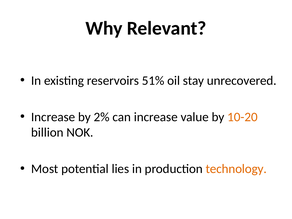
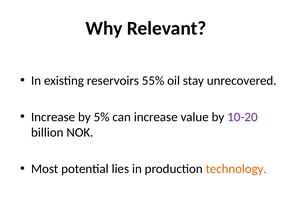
51%: 51% -> 55%
2%: 2% -> 5%
10-20 colour: orange -> purple
